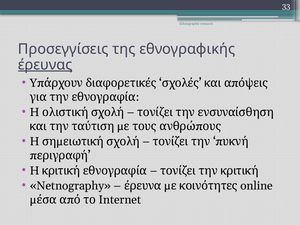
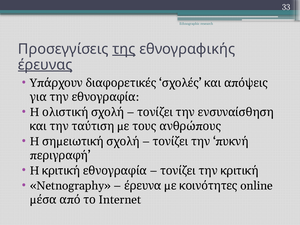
της underline: none -> present
